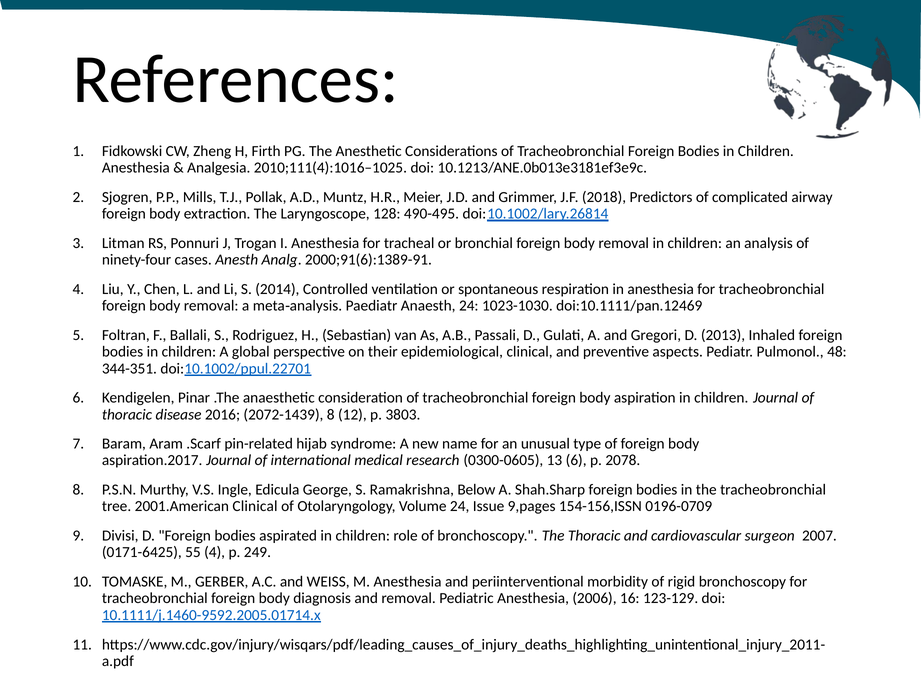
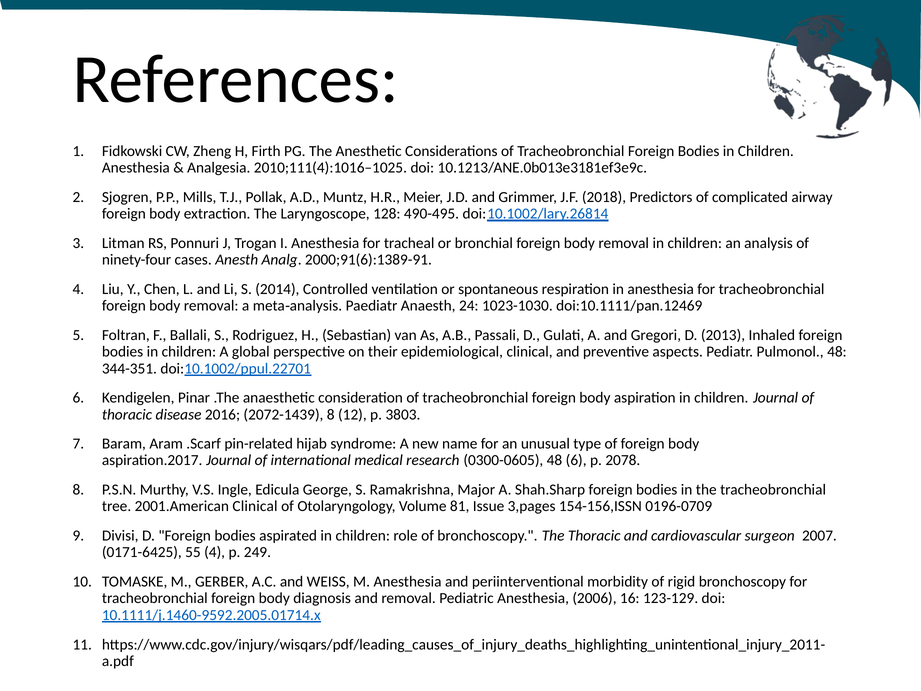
0300-0605 13: 13 -> 48
Below: Below -> Major
Volume 24: 24 -> 81
9,pages: 9,pages -> 3,pages
